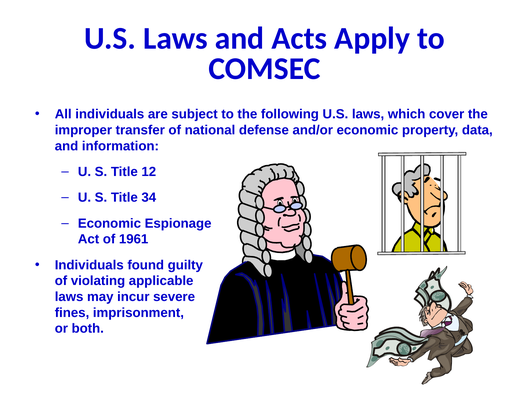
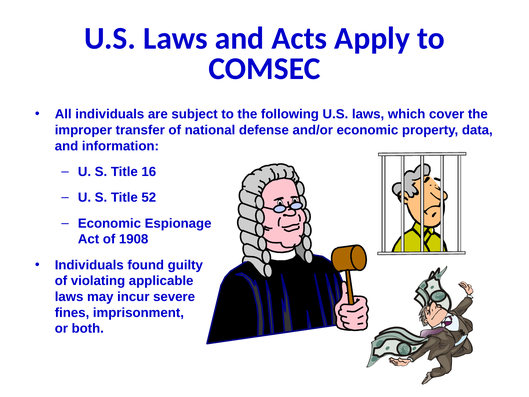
12: 12 -> 16
34: 34 -> 52
1961: 1961 -> 1908
